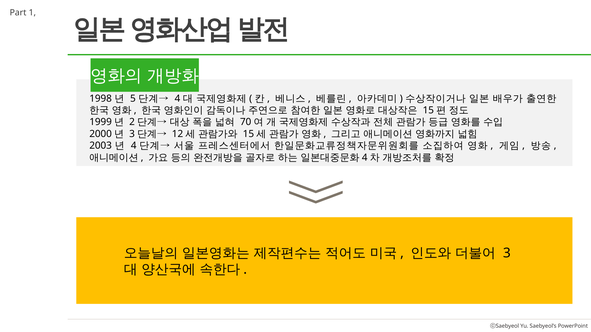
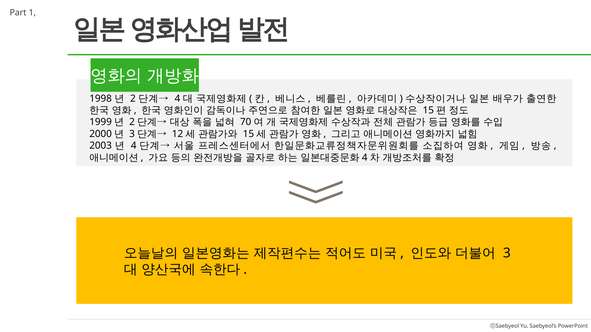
5: 5 -> 2
